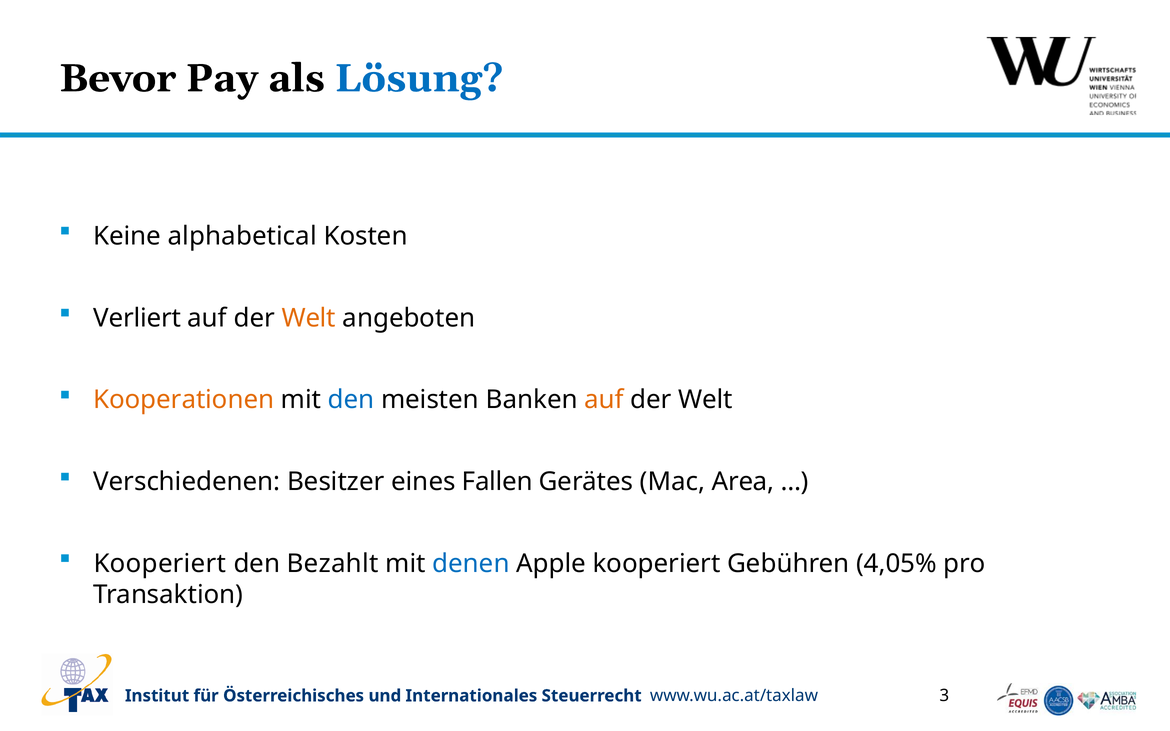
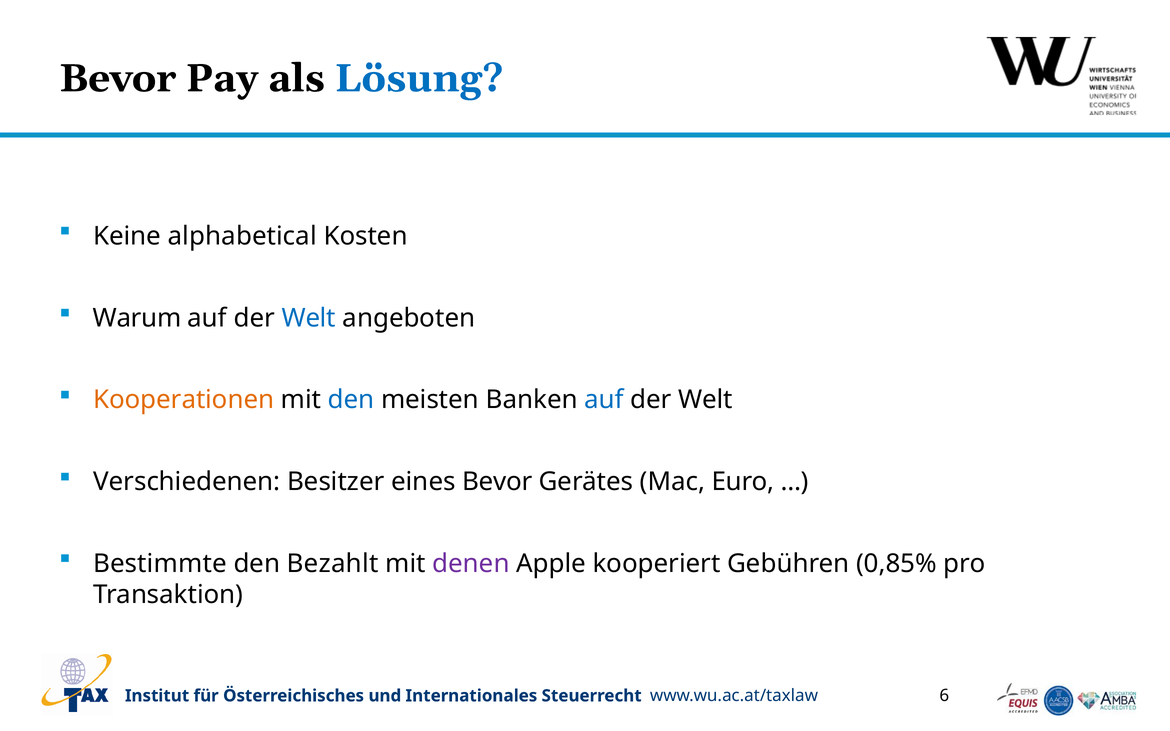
Verliert: Verliert -> Warum
Welt at (309, 318) colour: orange -> blue
auf at (604, 400) colour: orange -> blue
eines Fallen: Fallen -> Bevor
Area: Area -> Euro
Kooperiert at (160, 564): Kooperiert -> Bestimmte
denen colour: blue -> purple
4,05%: 4,05% -> 0,85%
3: 3 -> 6
